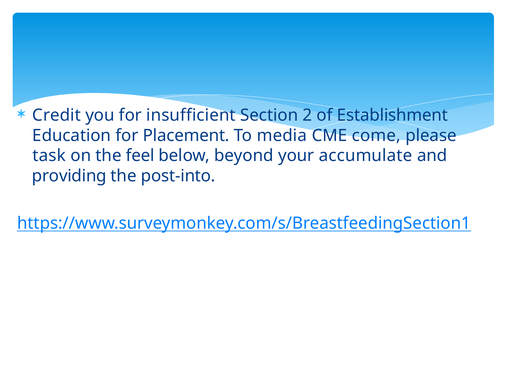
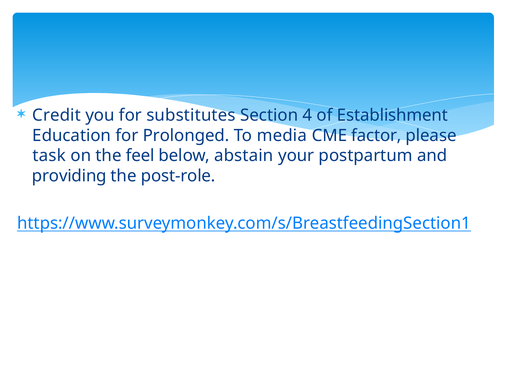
insufficient: insufficient -> substitutes
2: 2 -> 4
Placement: Placement -> Prolonged
come: come -> factor
beyond: beyond -> abstain
accumulate: accumulate -> postpartum
post-into: post-into -> post-role
